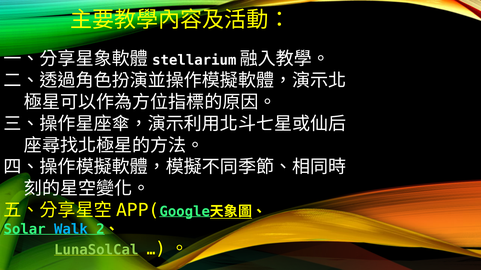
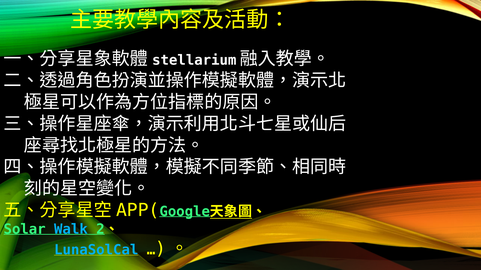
LunaSolCal colour: light green -> light blue
